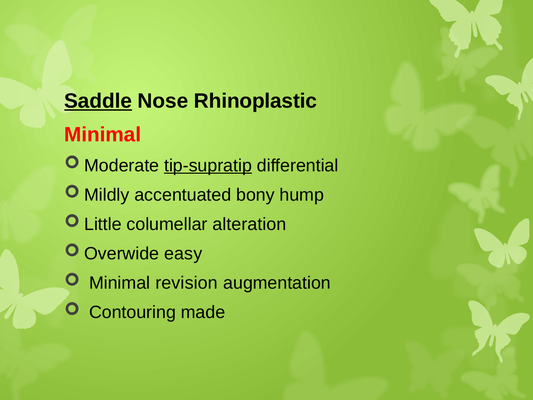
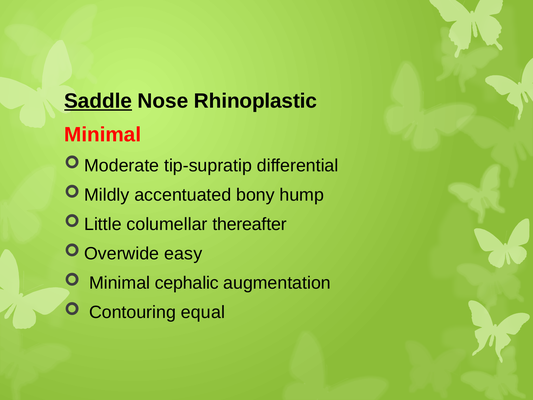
tip-supratip underline: present -> none
alteration: alteration -> thereafter
revision: revision -> cephalic
made: made -> equal
